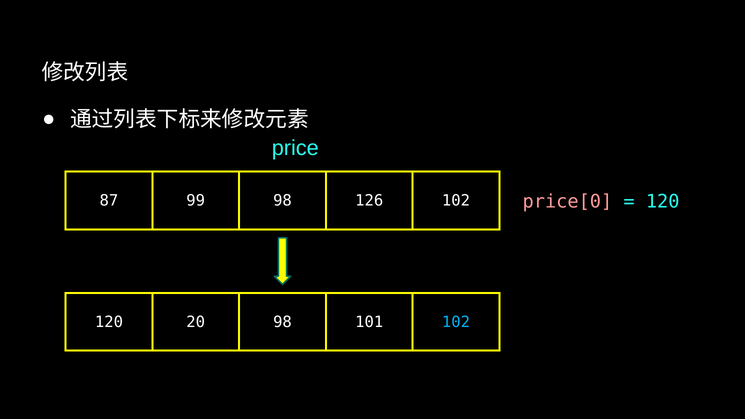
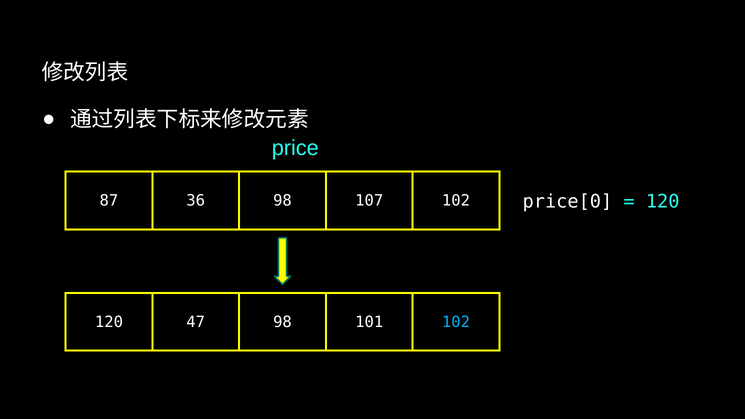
price[0 colour: pink -> white
99: 99 -> 36
126: 126 -> 107
20: 20 -> 47
